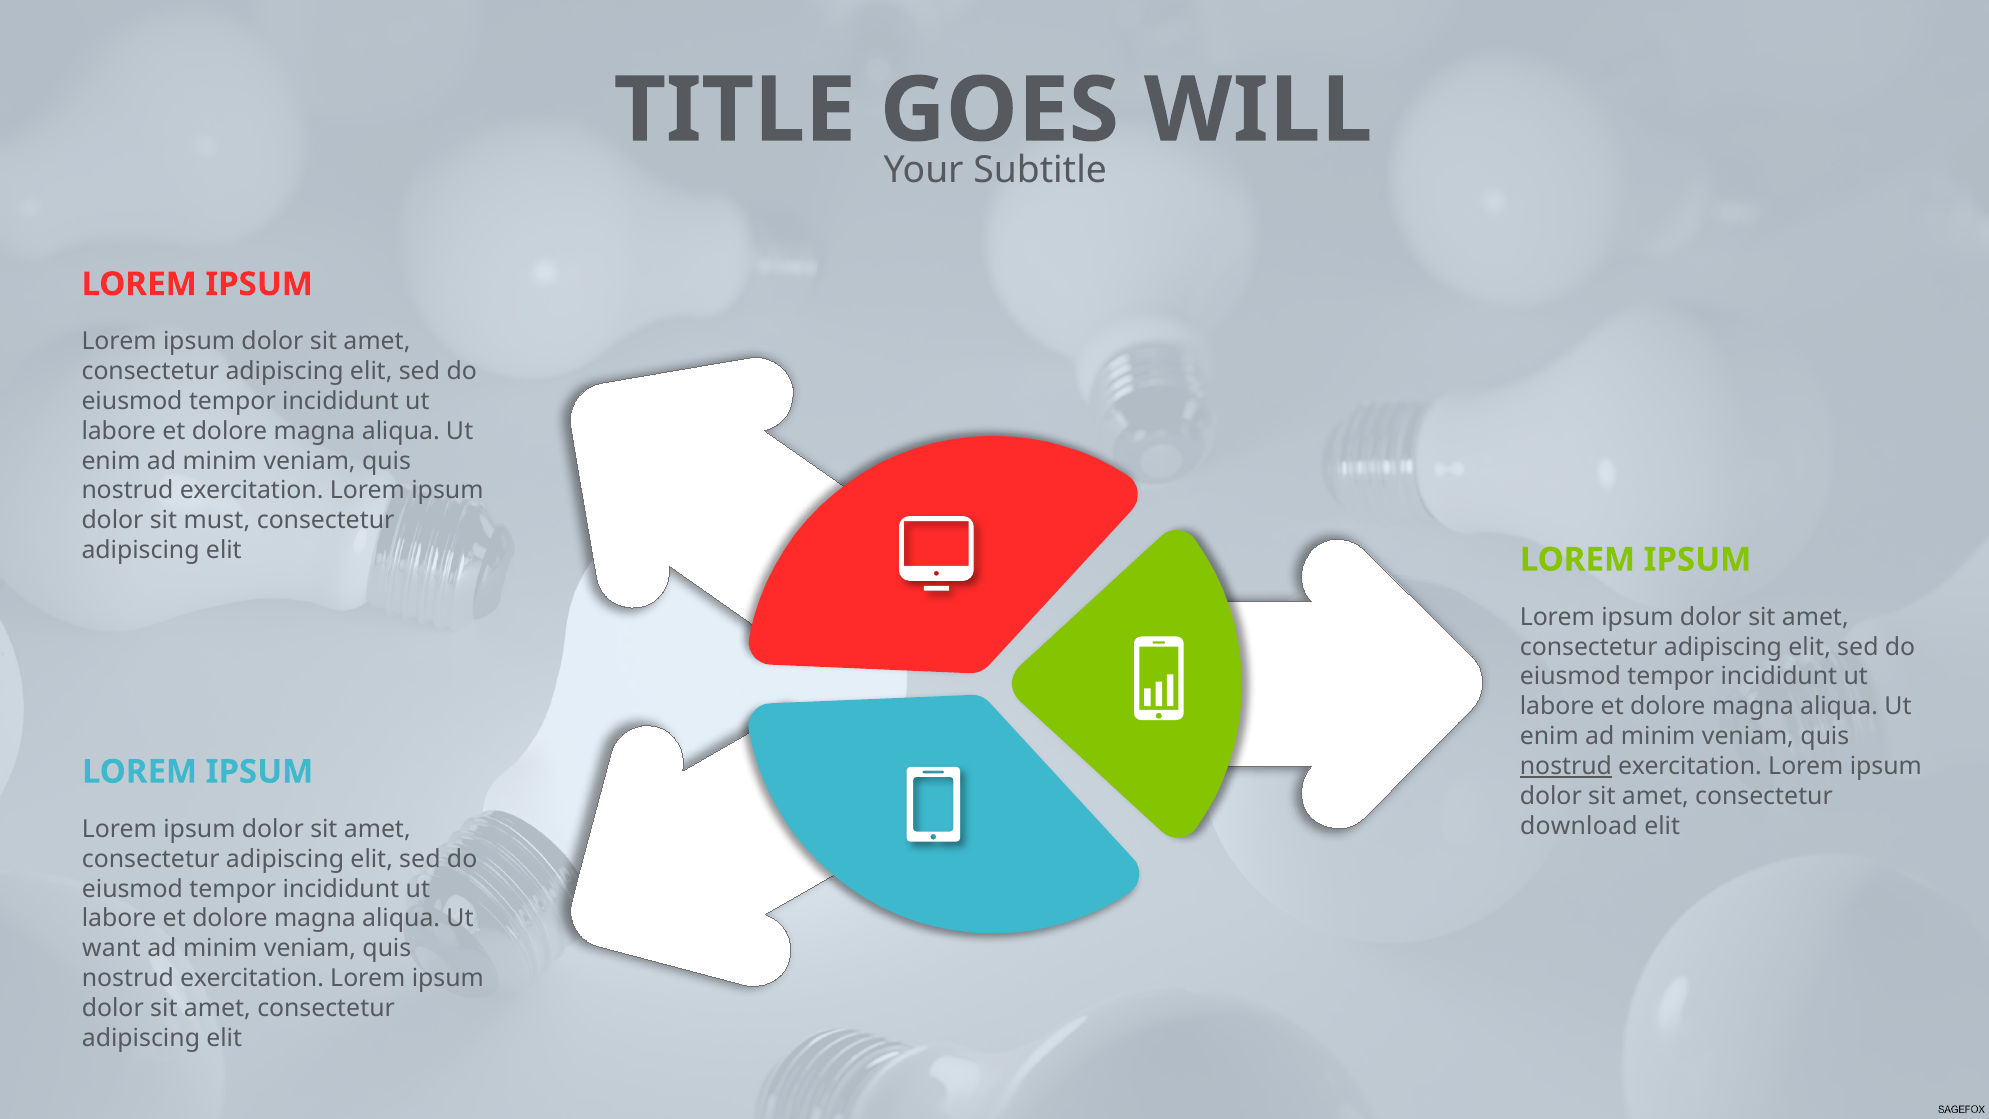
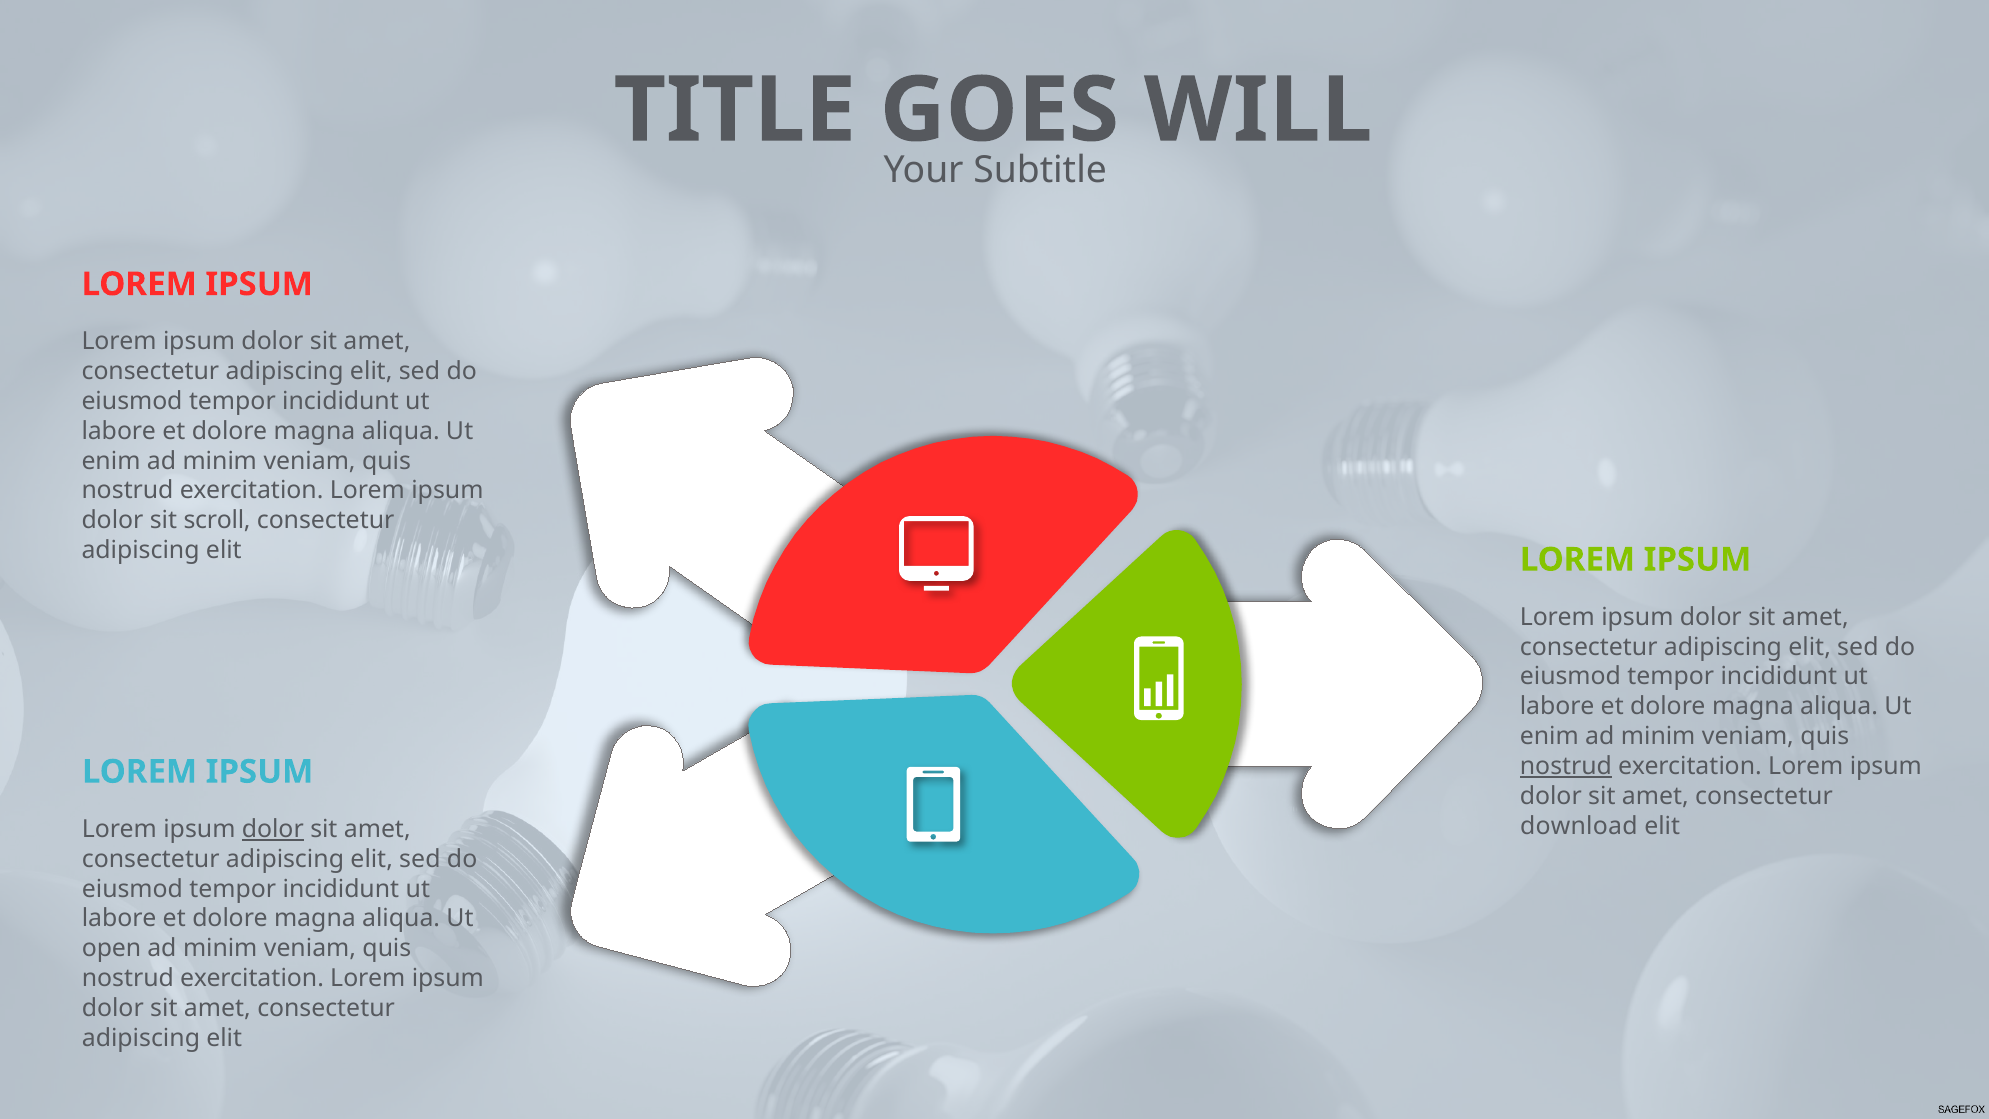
must: must -> scroll
dolor at (273, 829) underline: none -> present
want: want -> open
